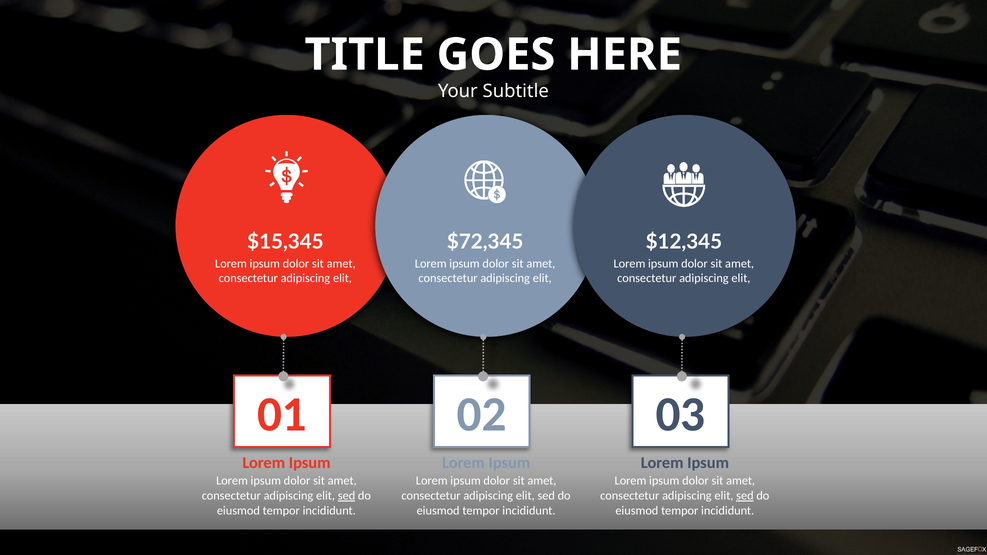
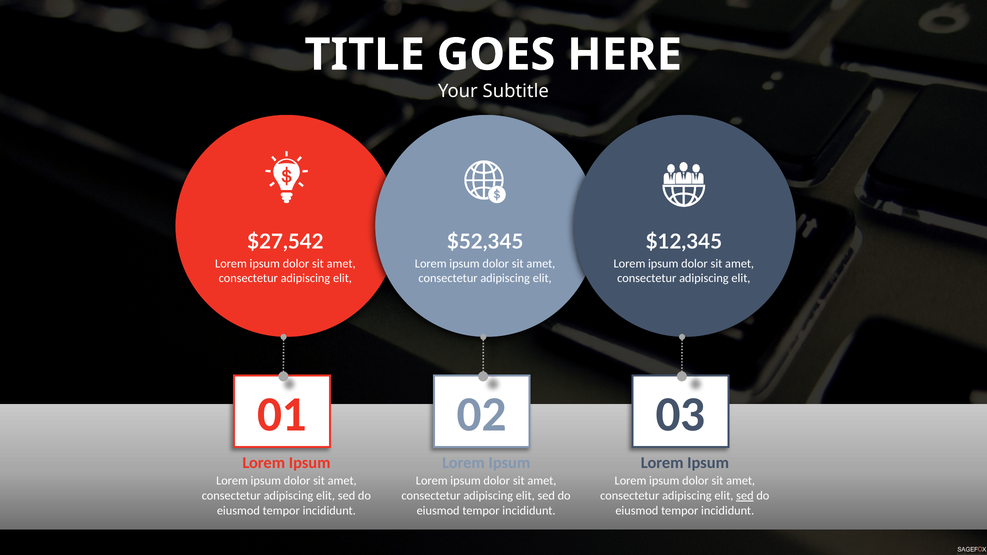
$15,345: $15,345 -> $27,542
$72,345: $72,345 -> $52,345
sed at (347, 496) underline: present -> none
